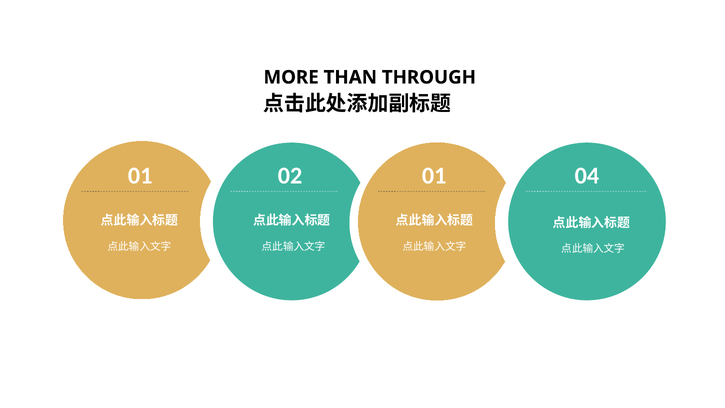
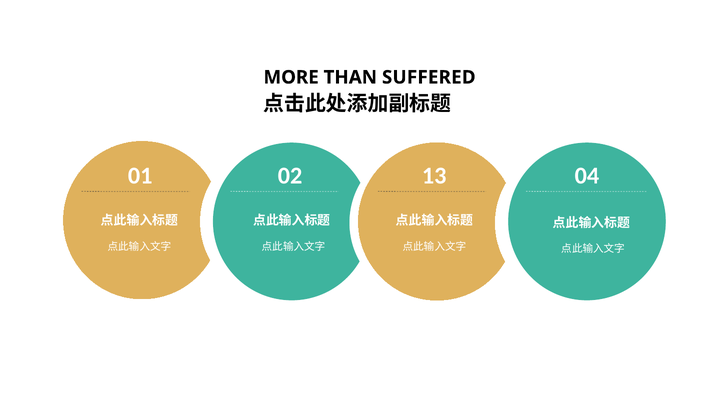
THROUGH: THROUGH -> SUFFERED
02 01: 01 -> 13
